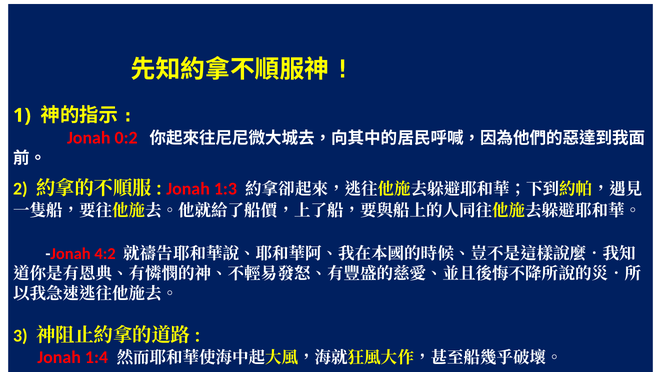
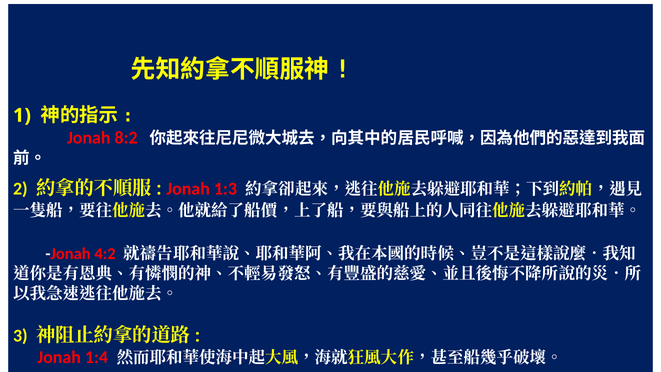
0:2: 0:2 -> 8:2
